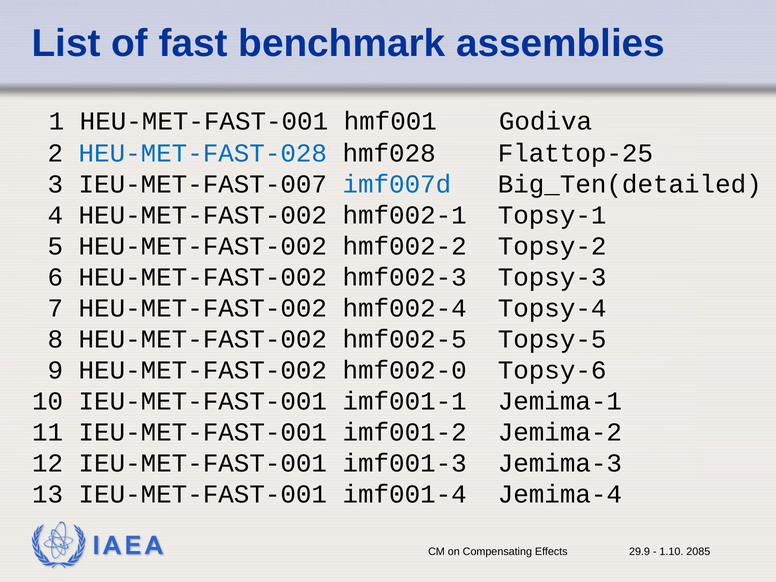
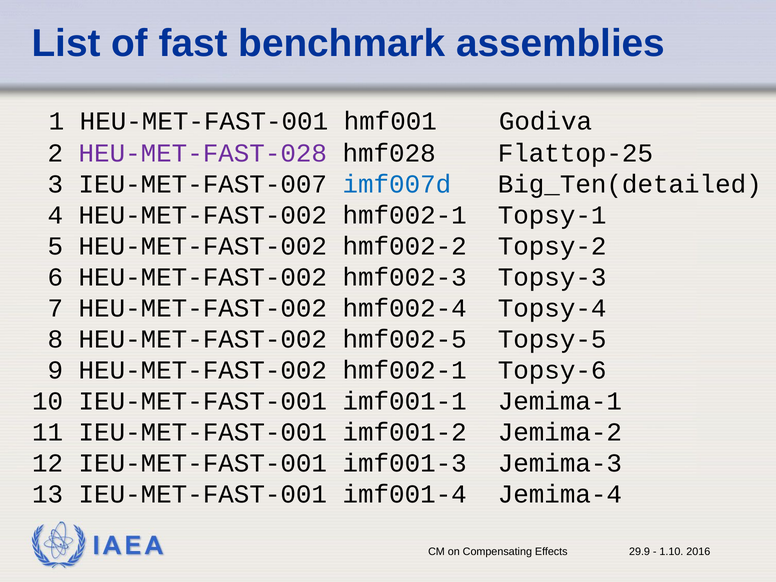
HEU-MET-FAST-028 colour: blue -> purple
9 HEU-MET-FAST-002 hmf002-0: hmf002-0 -> hmf002-1
2085: 2085 -> 2016
